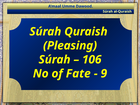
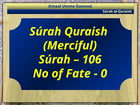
Pleasing: Pleasing -> Merciful
9: 9 -> 0
